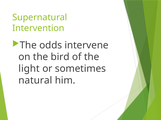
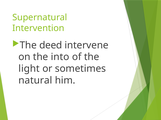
odds: odds -> deed
bird: bird -> into
